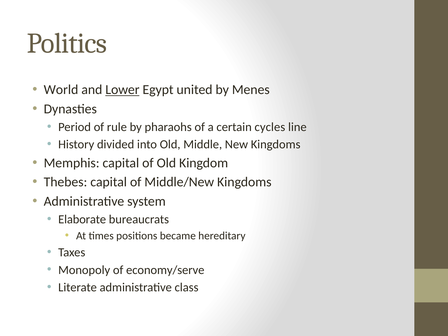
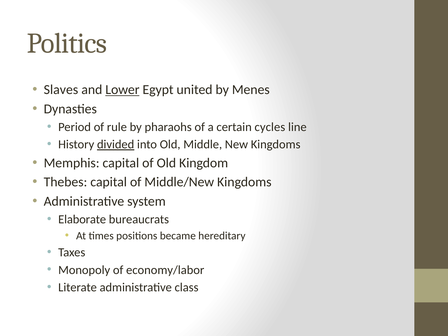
World: World -> Slaves
divided underline: none -> present
economy/serve: economy/serve -> economy/labor
